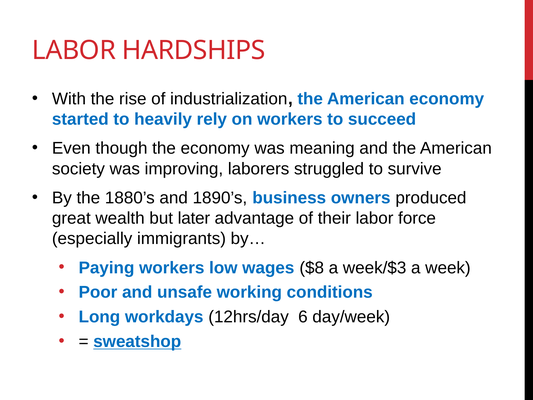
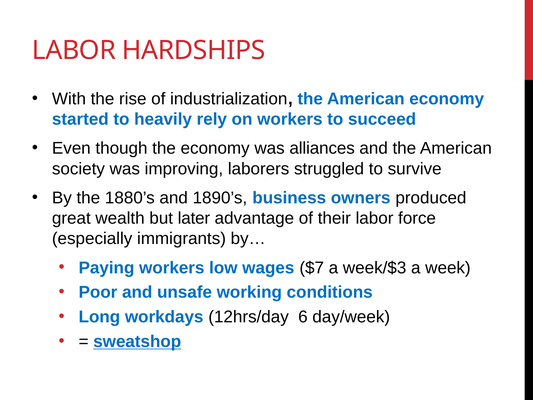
meaning: meaning -> alliances
$8: $8 -> $7
